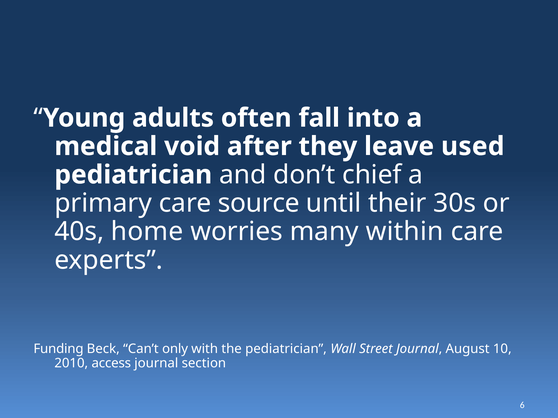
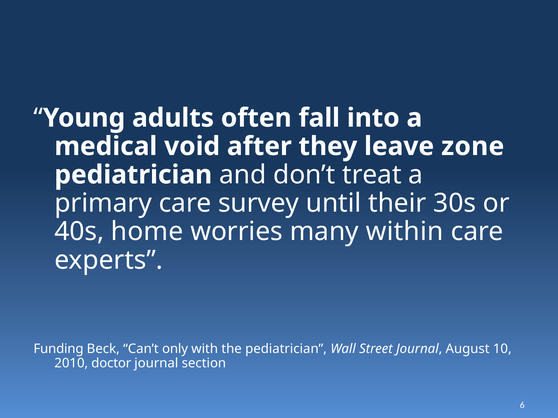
used: used -> zone
chief: chief -> treat
source: source -> survey
access: access -> doctor
